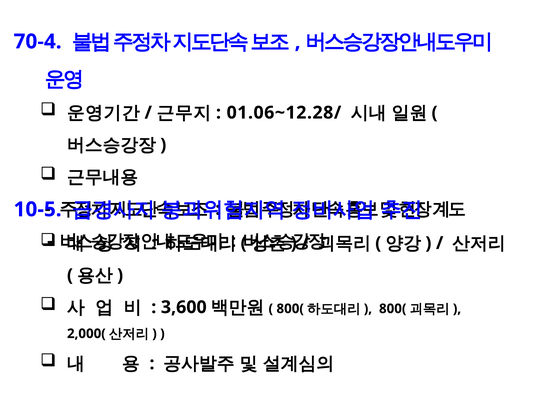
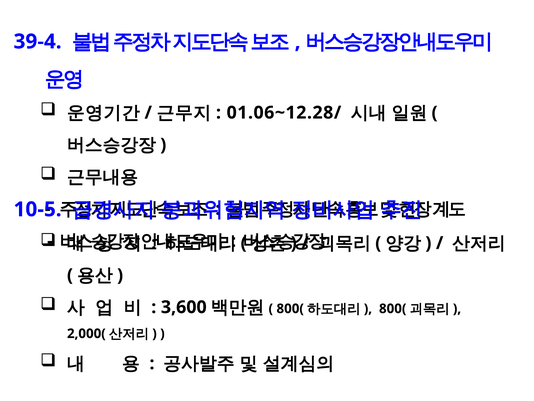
70-4: 70-4 -> 39-4
